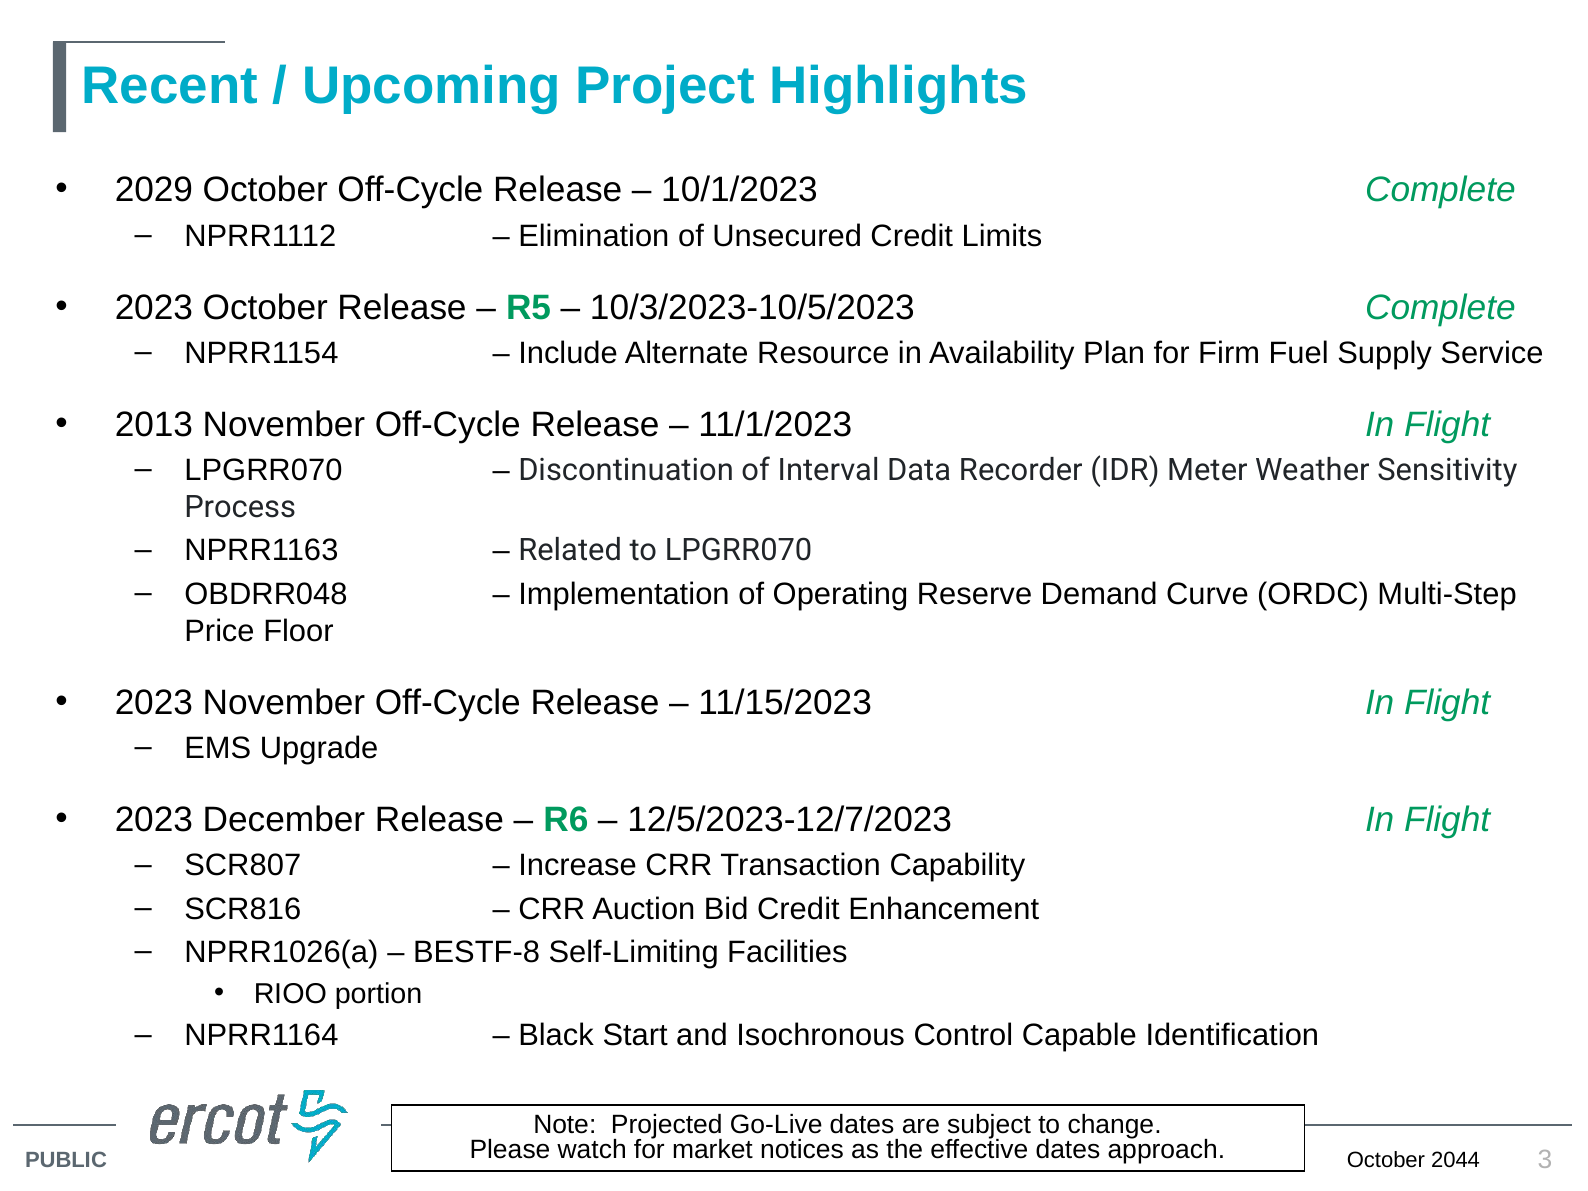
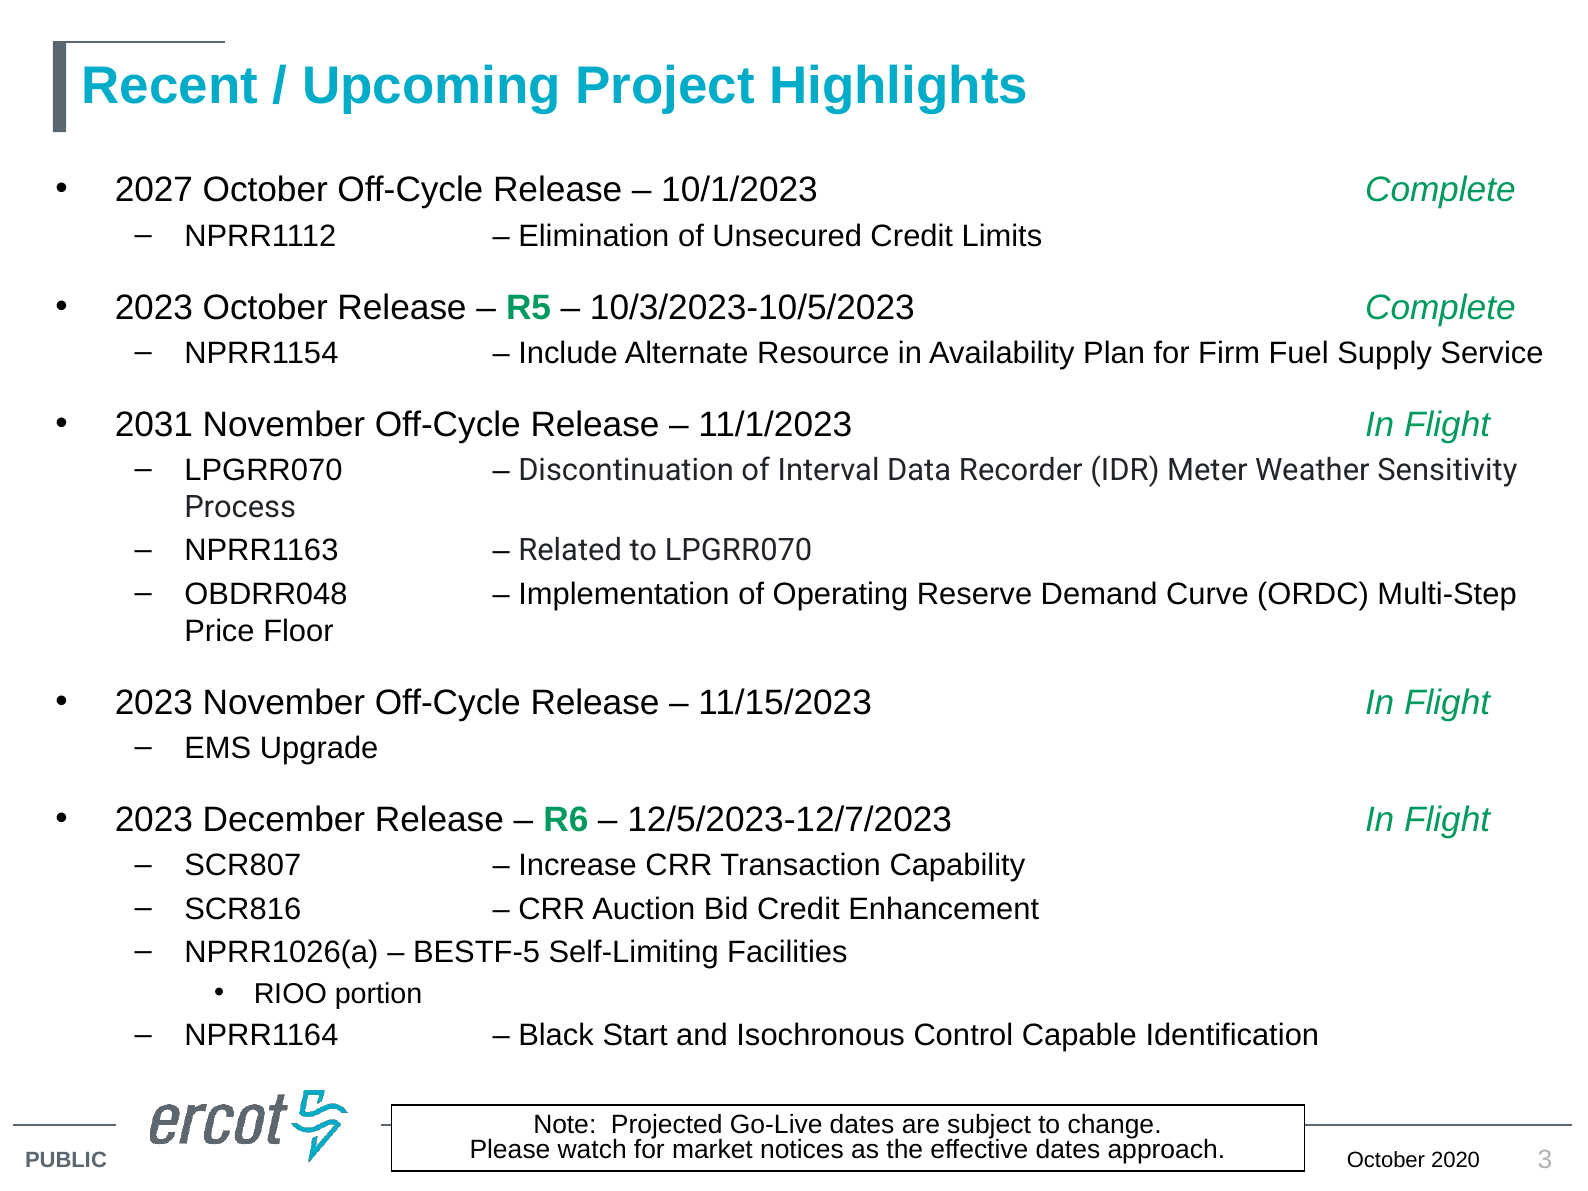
2029: 2029 -> 2027
2013: 2013 -> 2031
BESTF-8: BESTF-8 -> BESTF-5
2044: 2044 -> 2020
